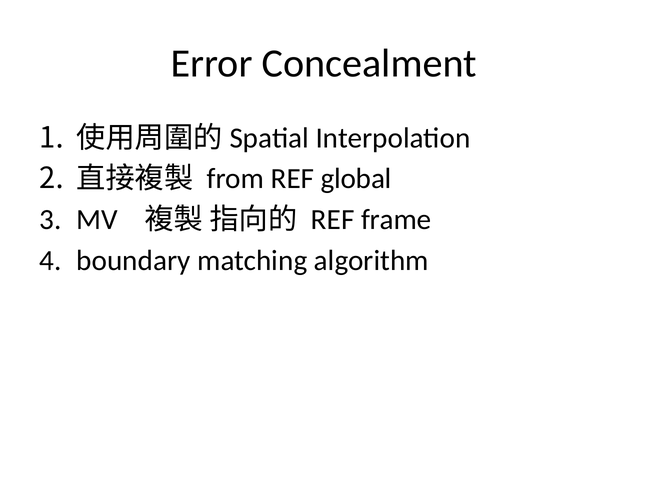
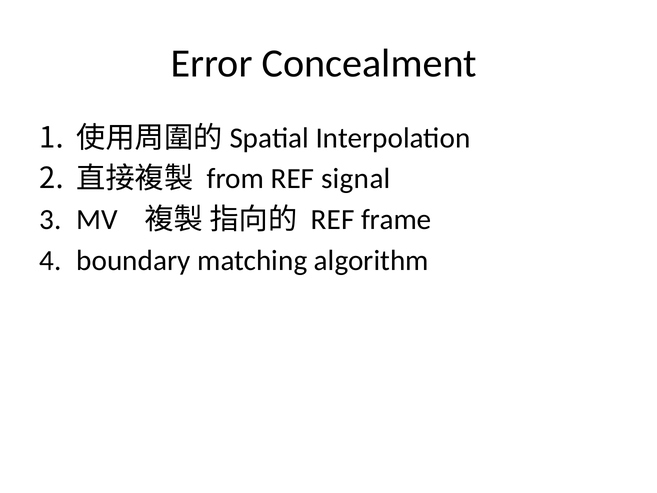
global: global -> signal
